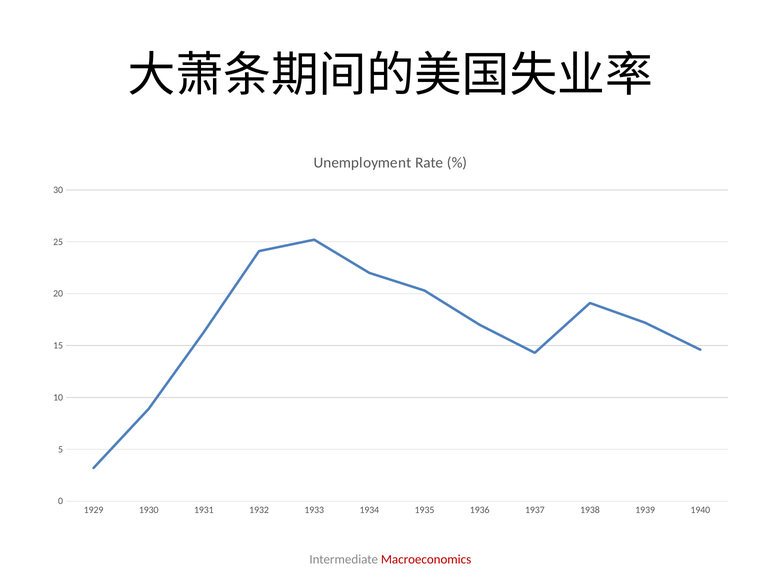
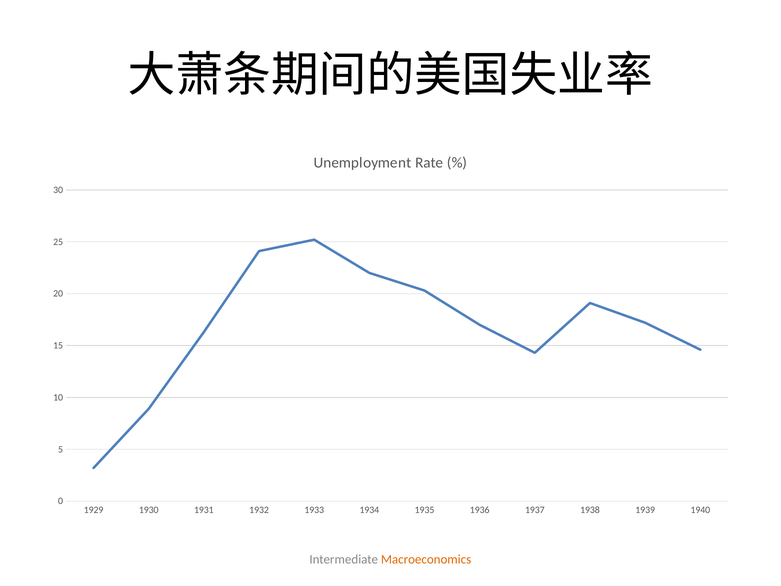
Macroeconomics colour: red -> orange
